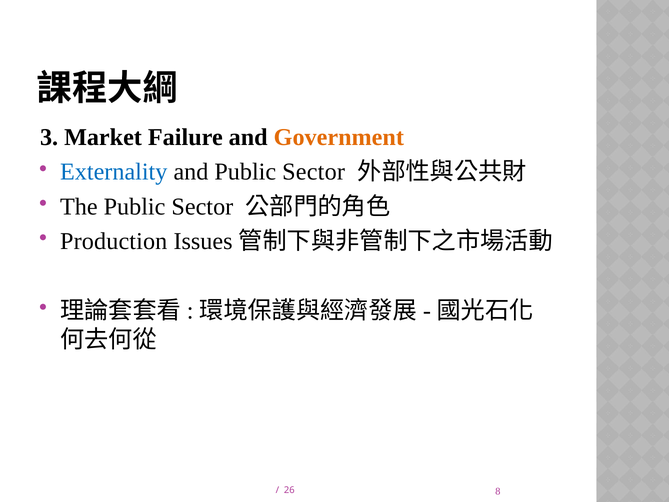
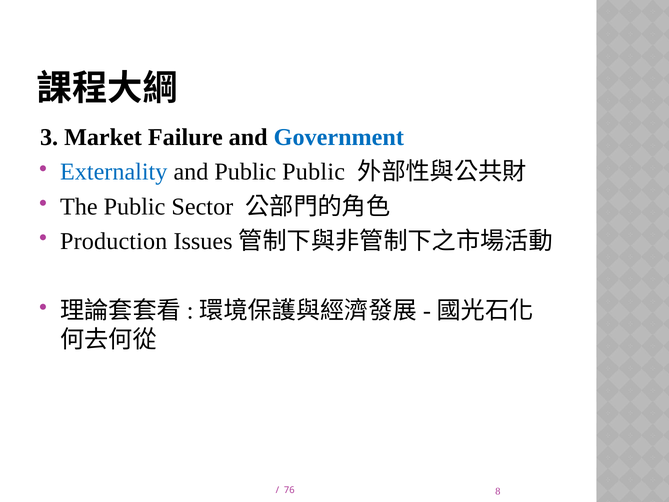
Government colour: orange -> blue
and Public Sector: Sector -> Public
26: 26 -> 76
